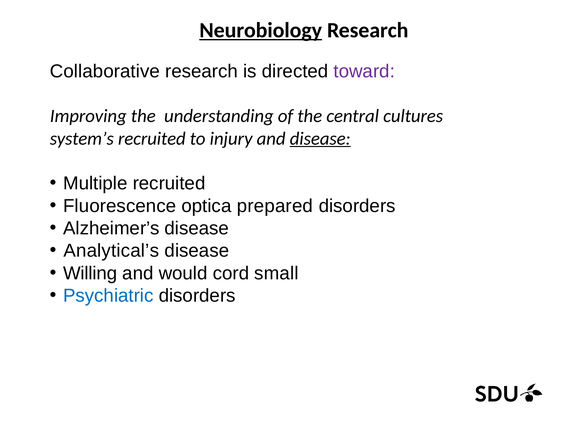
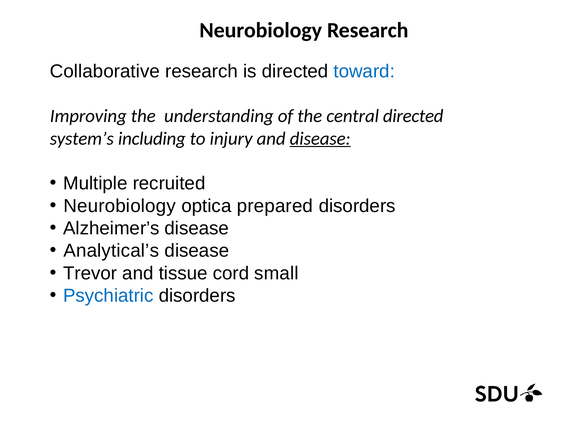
Neurobiology at (261, 30) underline: present -> none
toward colour: purple -> blue
central cultures: cultures -> directed
system’s recruited: recruited -> including
Fluorescence at (120, 206): Fluorescence -> Neurobiology
Willing: Willing -> Trevor
would: would -> tissue
